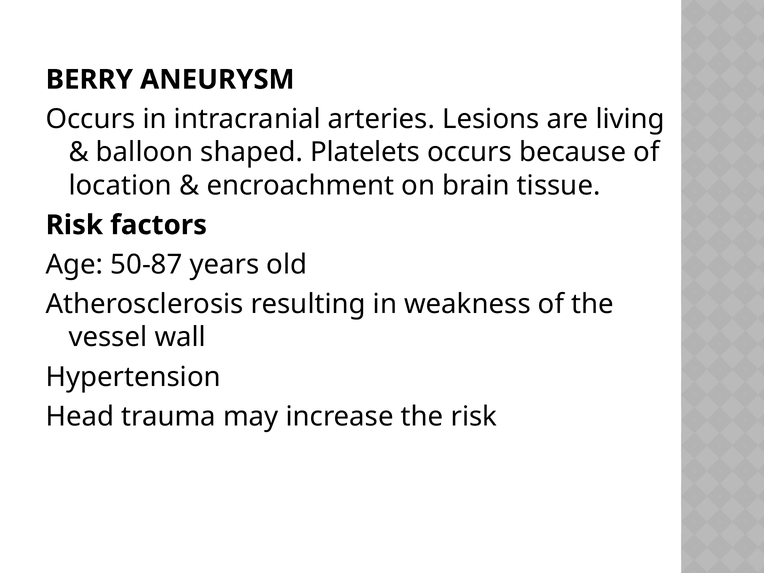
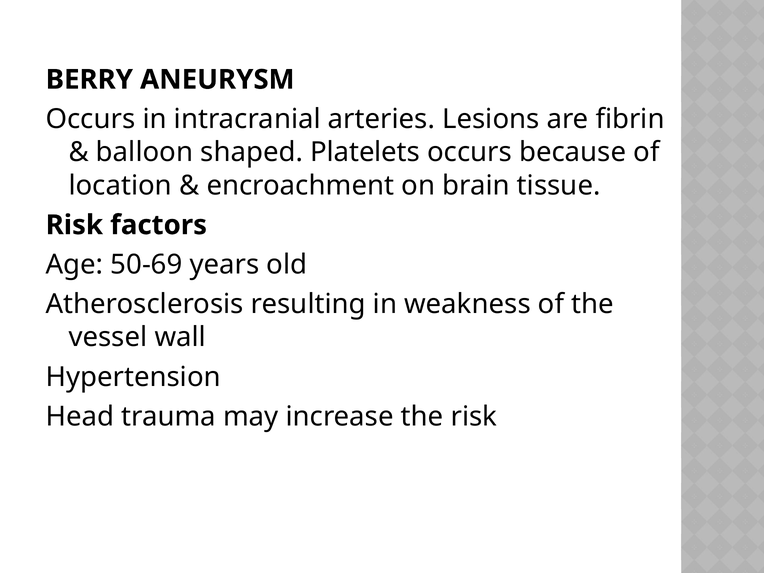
living: living -> fibrin
50-87: 50-87 -> 50-69
